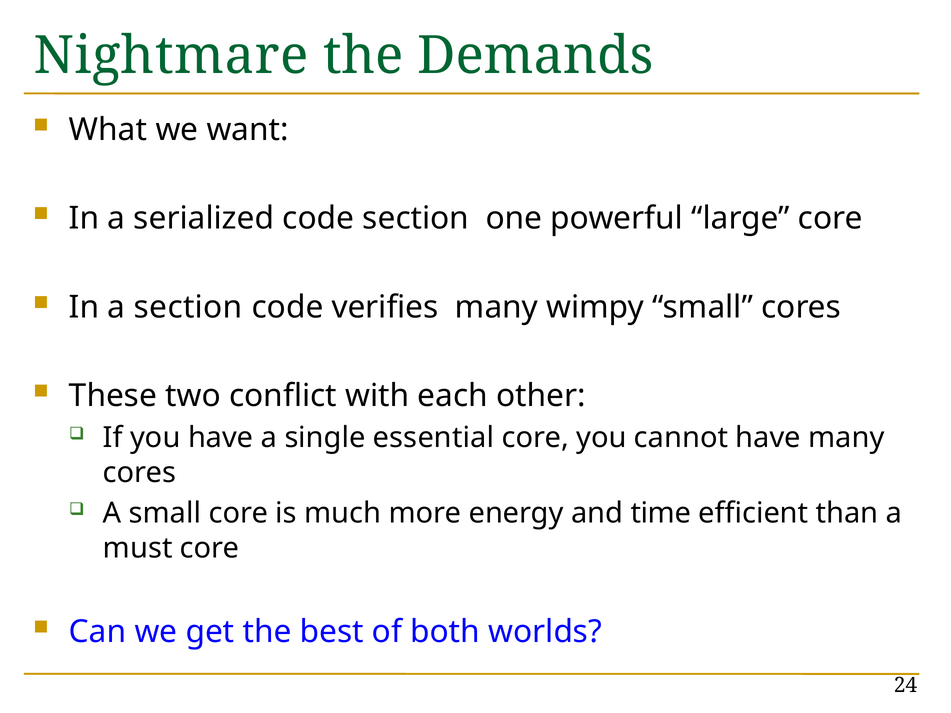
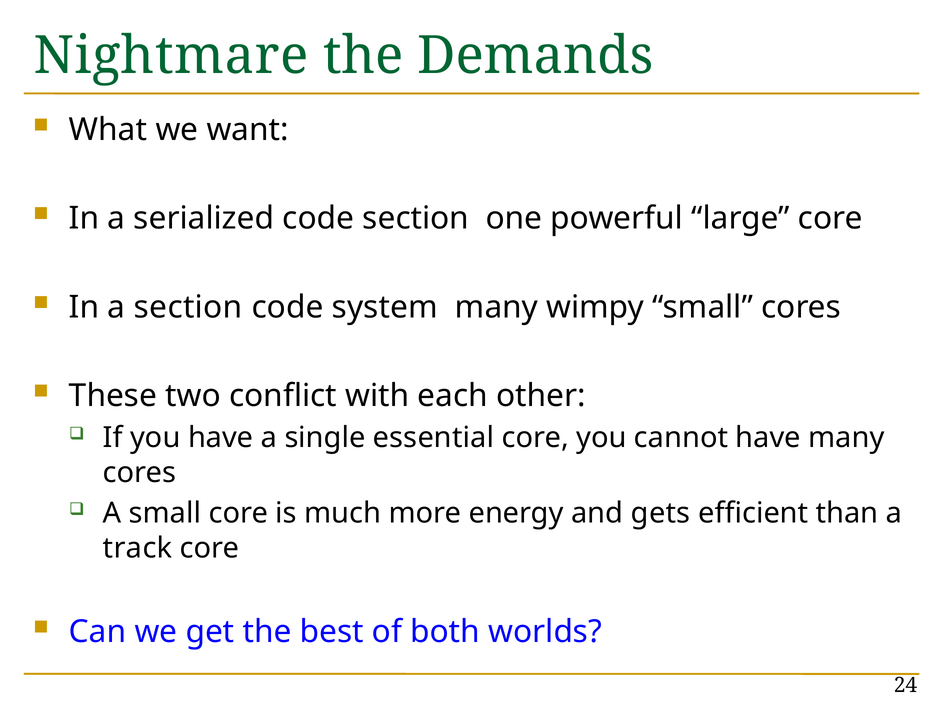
verifies: verifies -> system
time: time -> gets
must: must -> track
